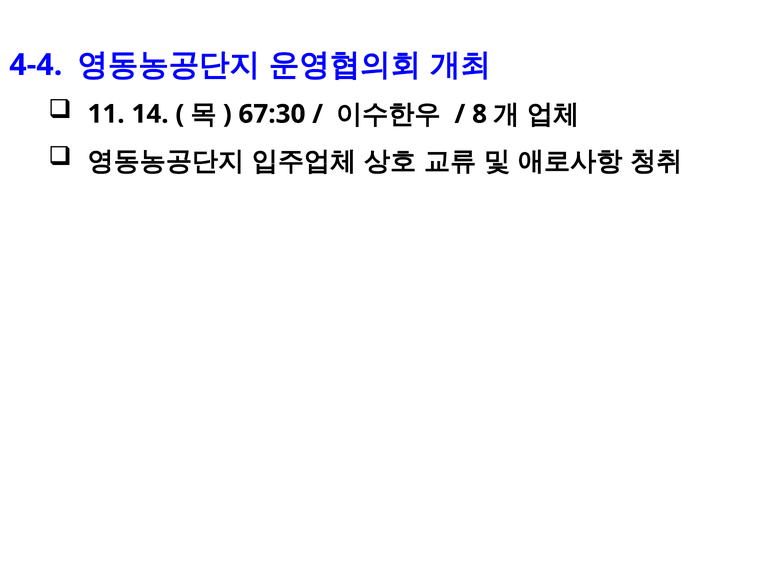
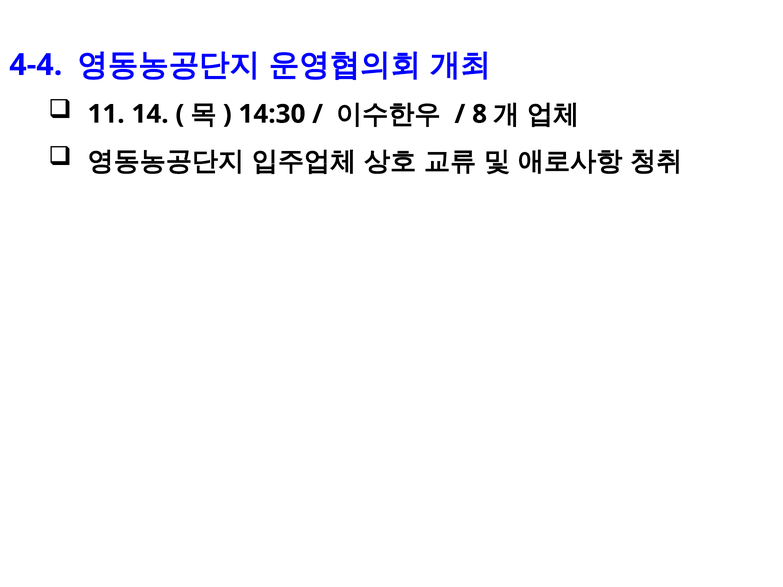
67:30: 67:30 -> 14:30
